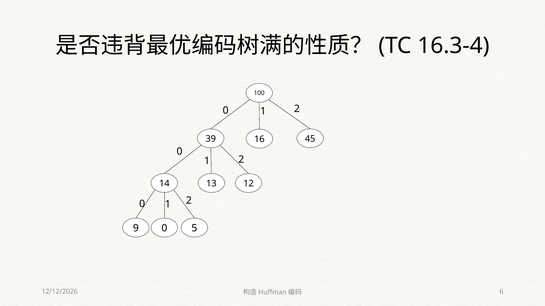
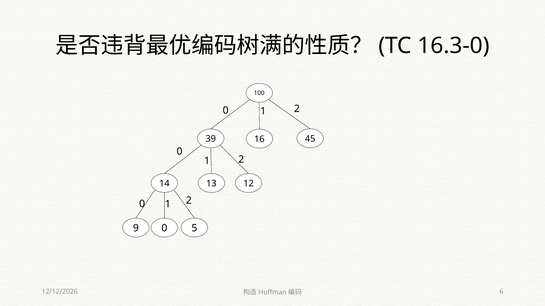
16.3-4: 16.3-4 -> 16.3-0
